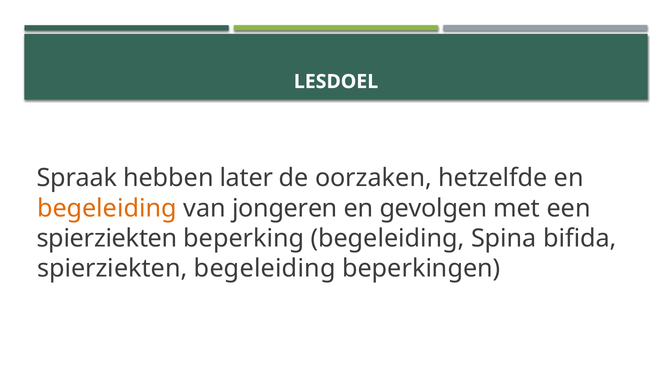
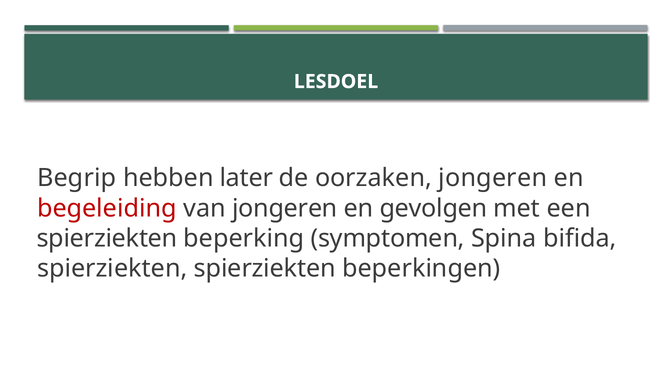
Spraak: Spraak -> Begrip
oorzaken hetzelfde: hetzelfde -> jongeren
begeleiding at (107, 208) colour: orange -> red
beperking begeleiding: begeleiding -> symptomen
spierziekten begeleiding: begeleiding -> spierziekten
